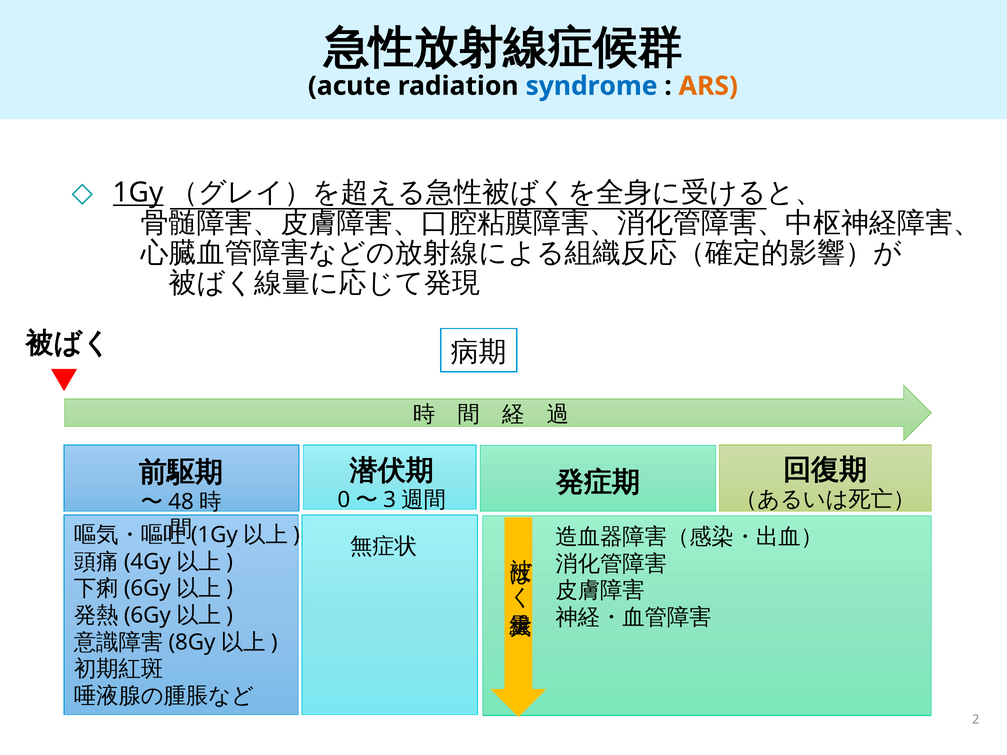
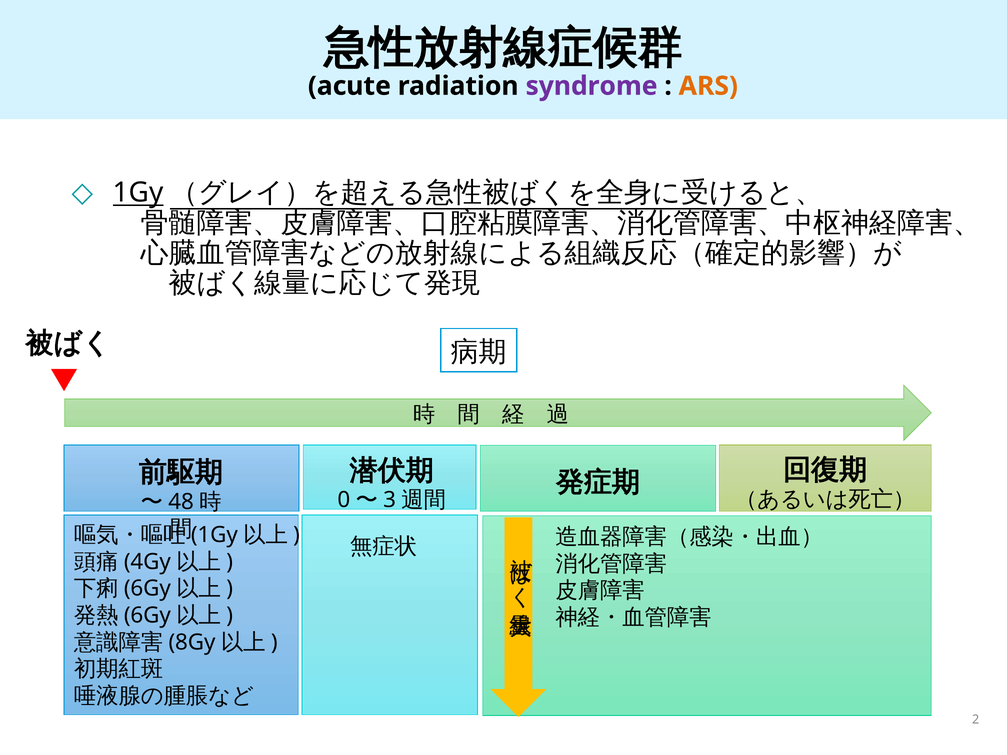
syndrome colour: blue -> purple
